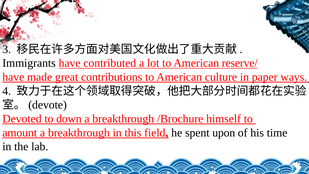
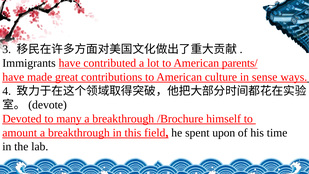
reserve/: reserve/ -> parents/
paper: paper -> sense
down: down -> many
